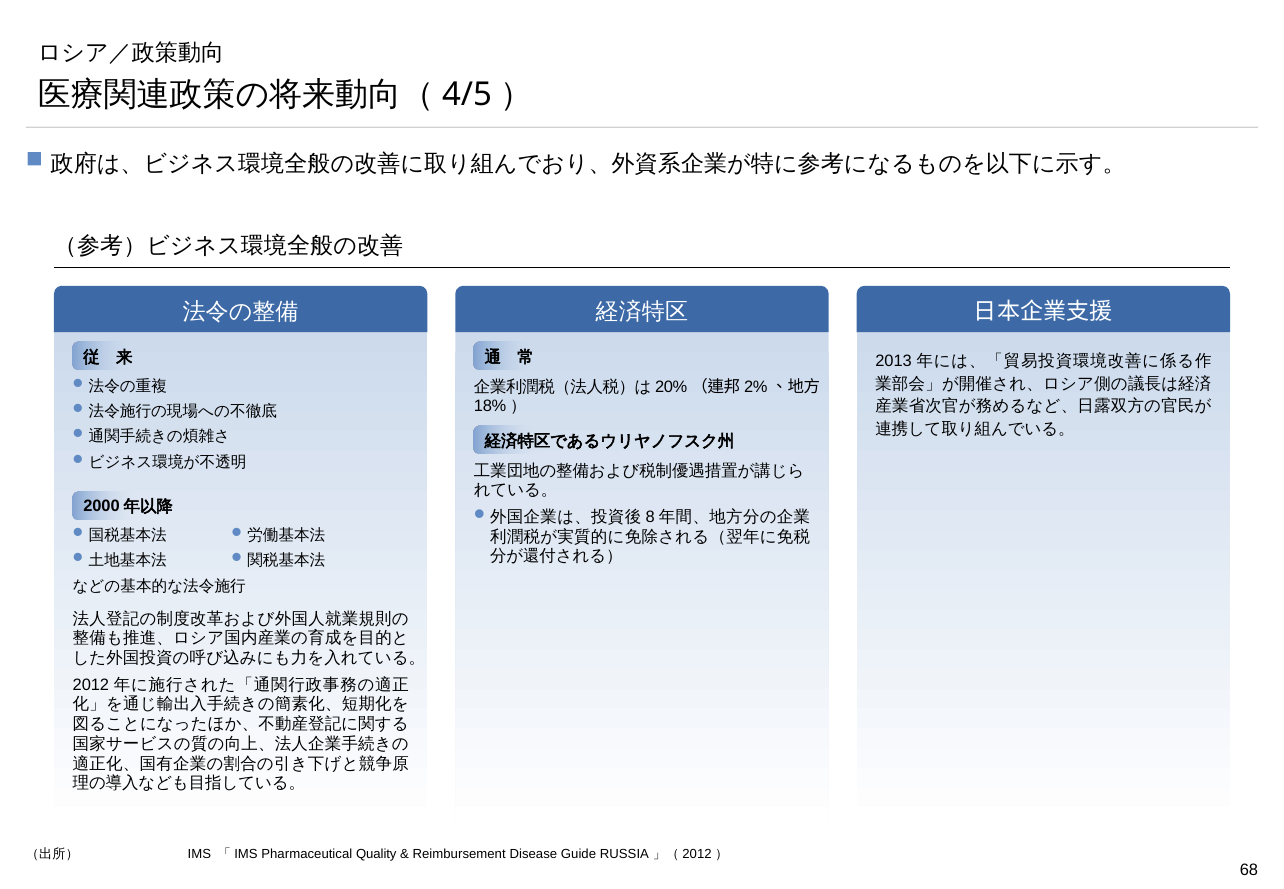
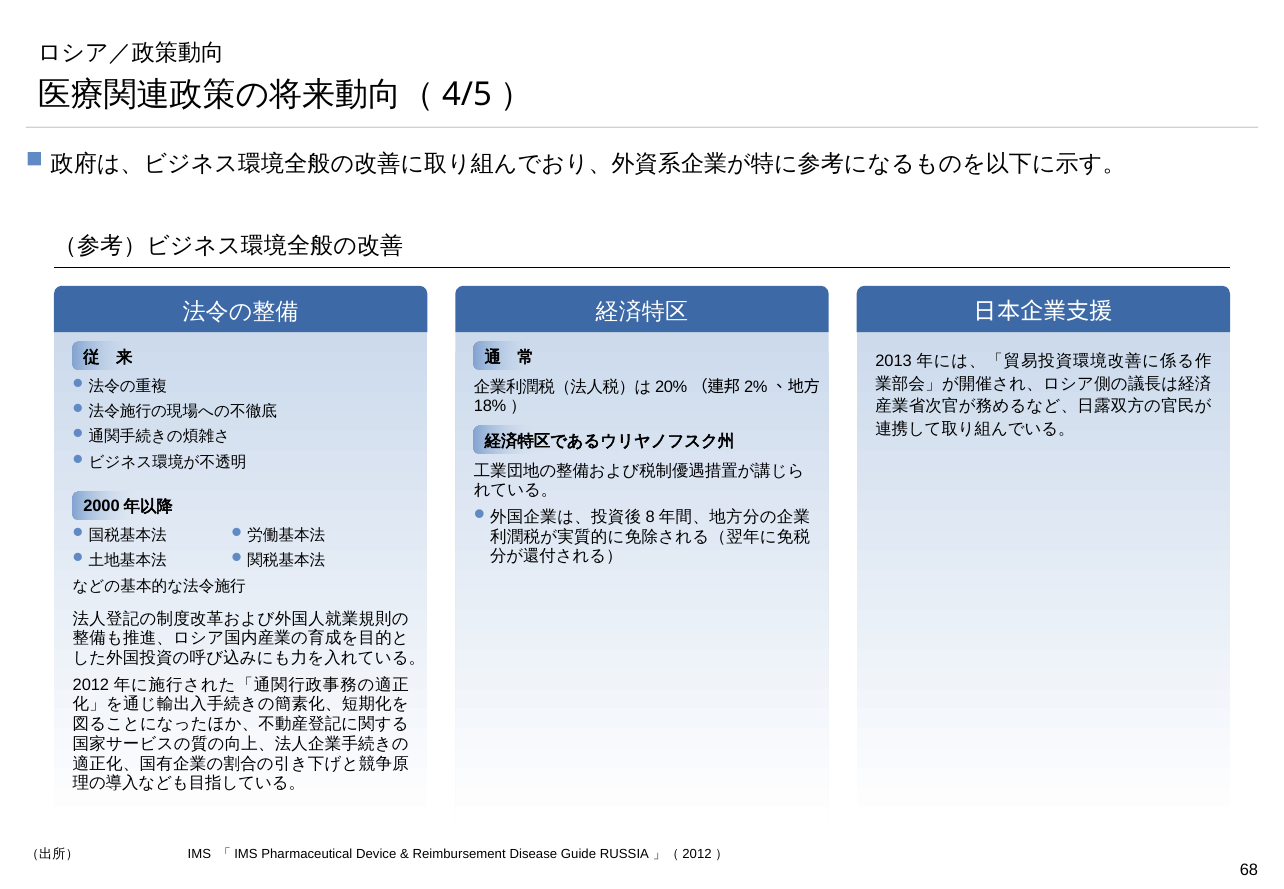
Quality: Quality -> Device
